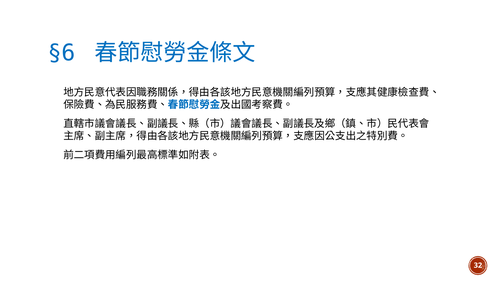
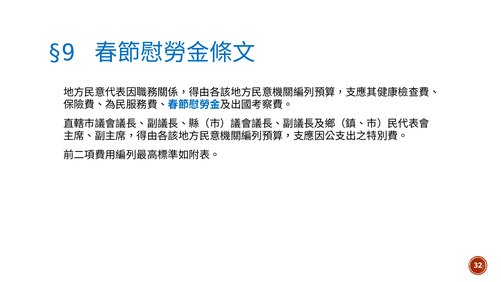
§6: §6 -> §9
